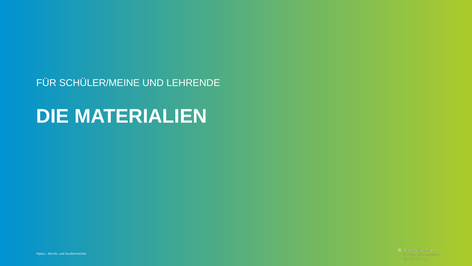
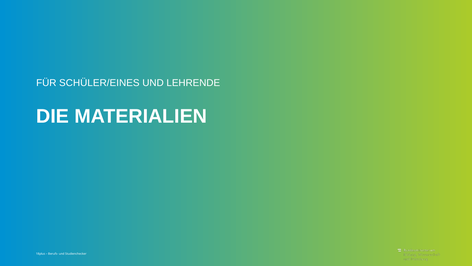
SCHÜLER/MEINE: SCHÜLER/MEINE -> SCHÜLER/EINES
